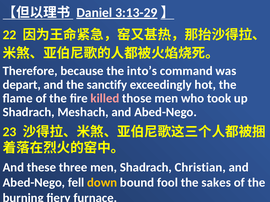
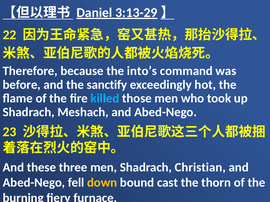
depart: depart -> before
killed colour: pink -> light blue
fool: fool -> cast
sakes: sakes -> thorn
